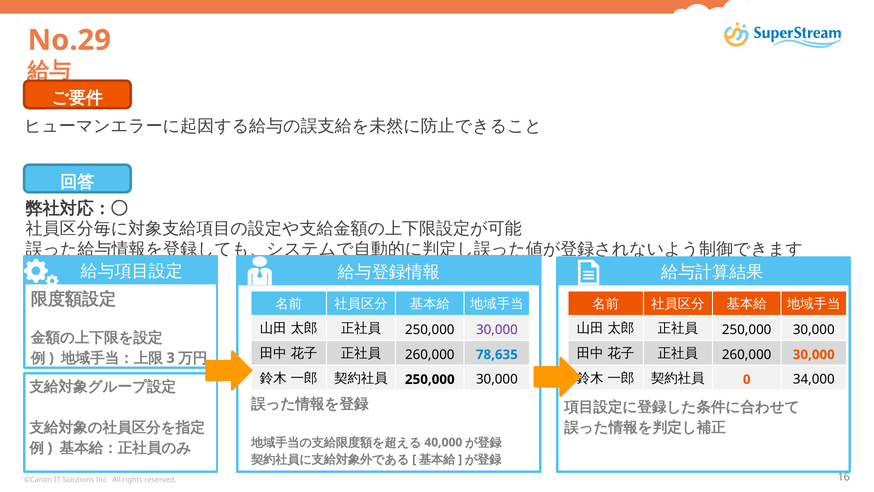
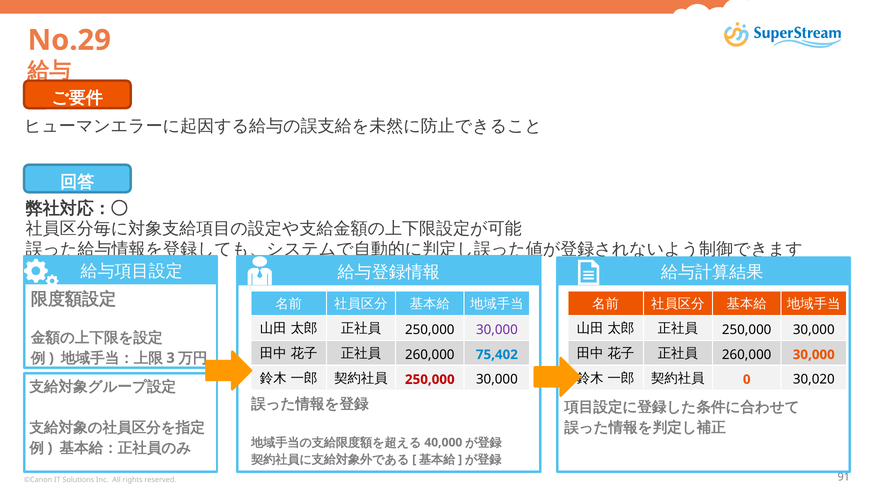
78,635: 78,635 -> 75,402
250,000 at (430, 379) colour: black -> red
34,000: 34,000 -> 30,020
16: 16 -> 91
